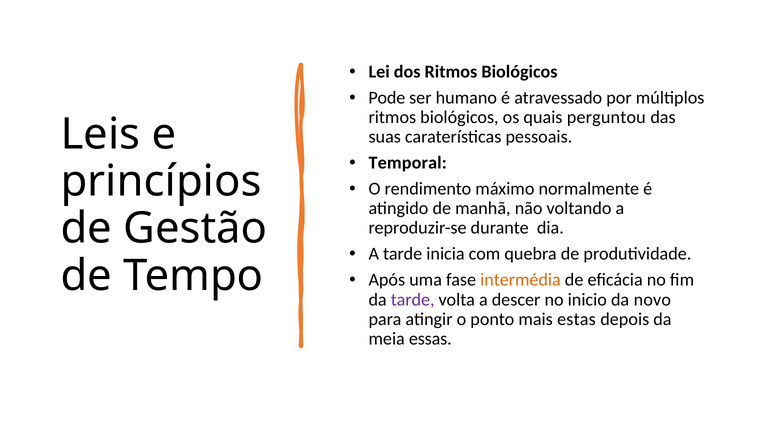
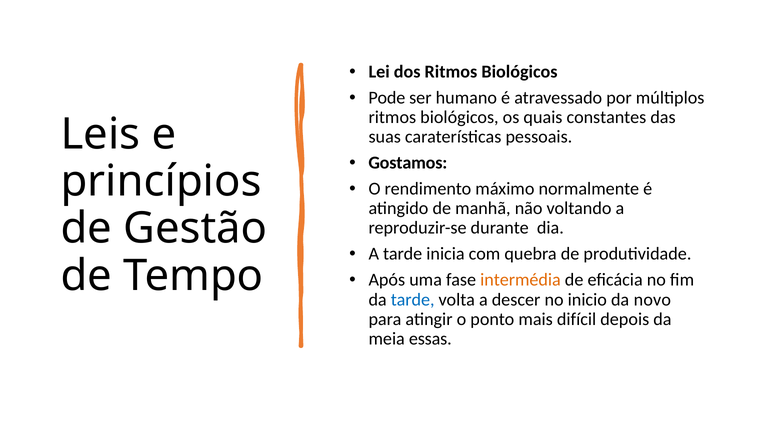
perguntou: perguntou -> constantes
Temporal: Temporal -> Gostamos
tarde at (413, 300) colour: purple -> blue
estas: estas -> difícil
